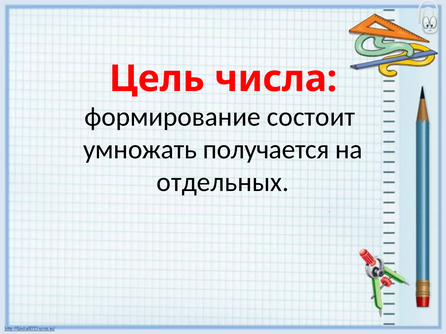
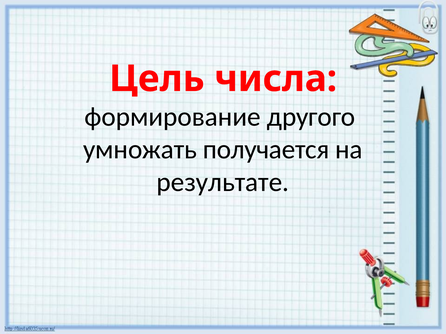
состоит: состоит -> другого
отдельных: отдельных -> результате
